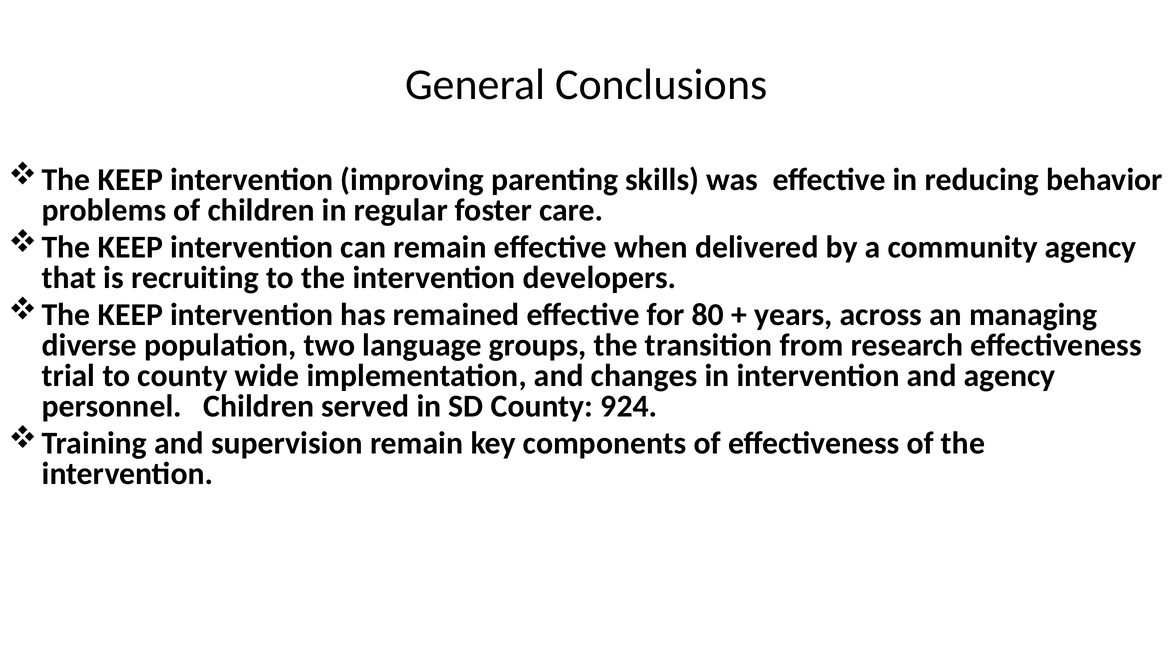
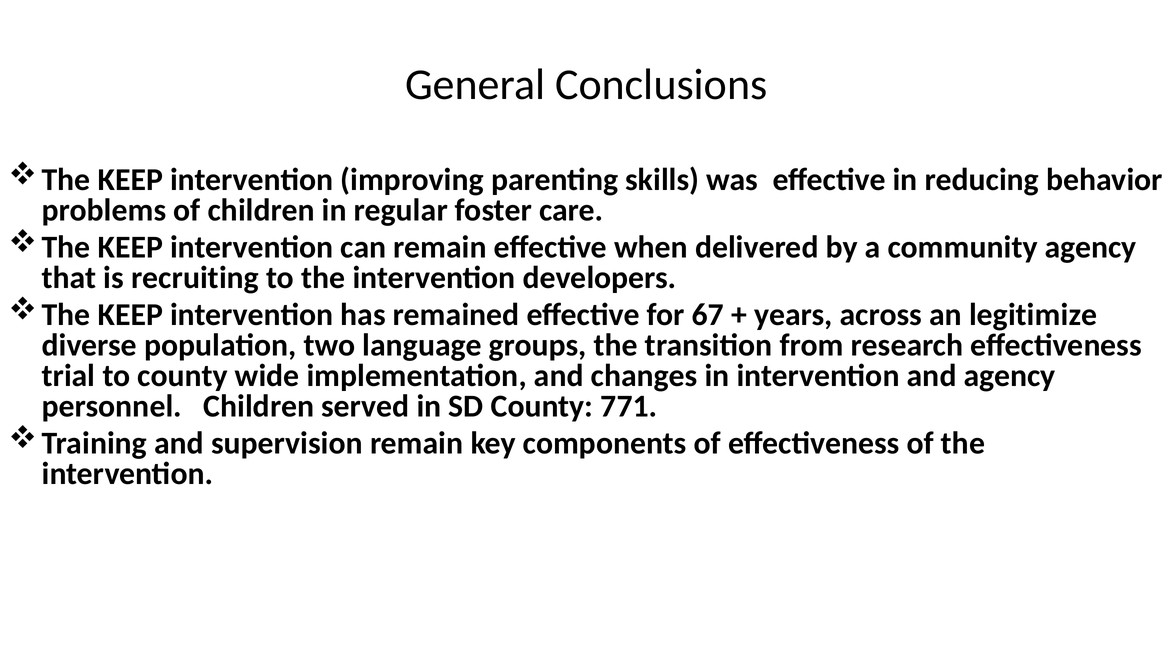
80: 80 -> 67
managing: managing -> legitimize
924: 924 -> 771
